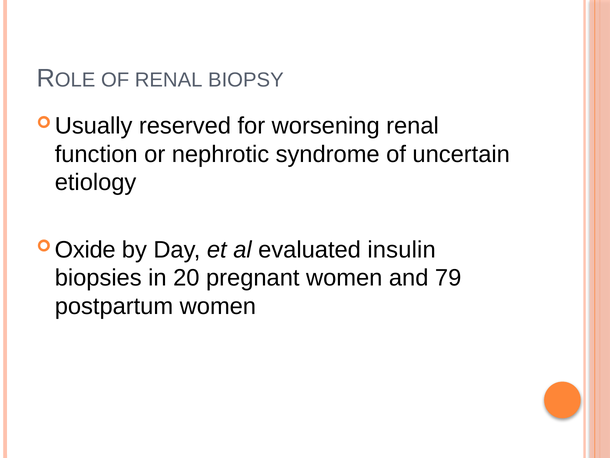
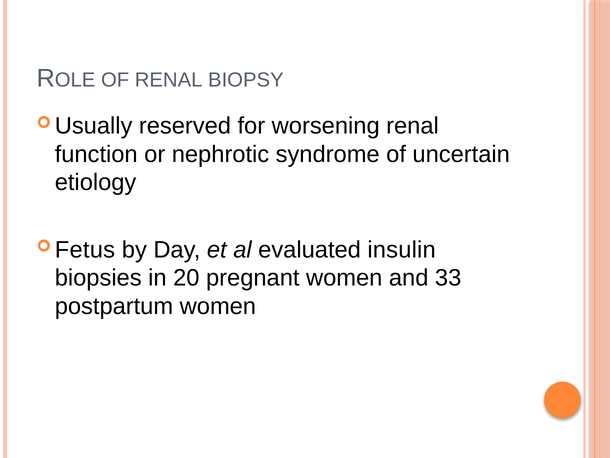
Oxide: Oxide -> Fetus
79: 79 -> 33
